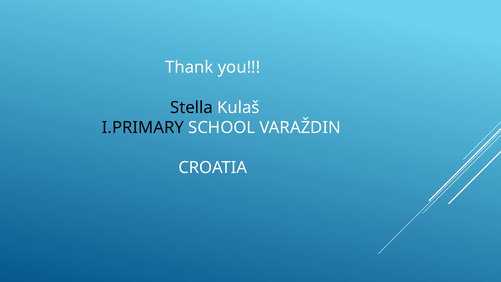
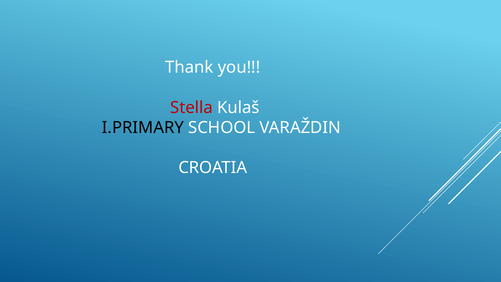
Stella colour: black -> red
